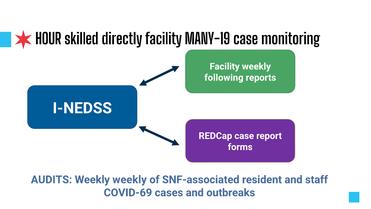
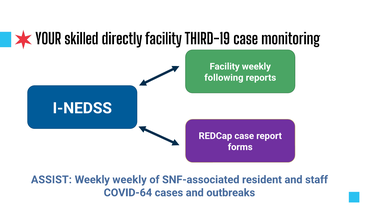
HOUR: HOUR -> YOUR
MANY-19: MANY-19 -> THIRD-19
AUDITS: AUDITS -> ASSIST
COVID-69: COVID-69 -> COVID-64
